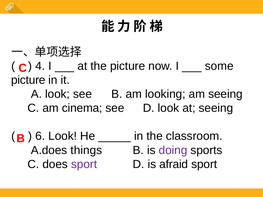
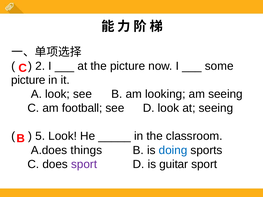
4: 4 -> 2
cinema: cinema -> football
6: 6 -> 5
doing colour: purple -> blue
afraid: afraid -> guitar
